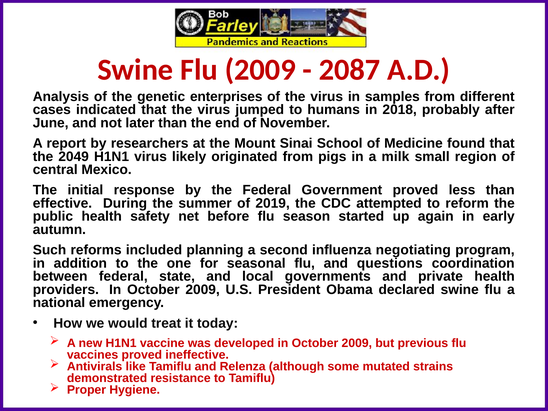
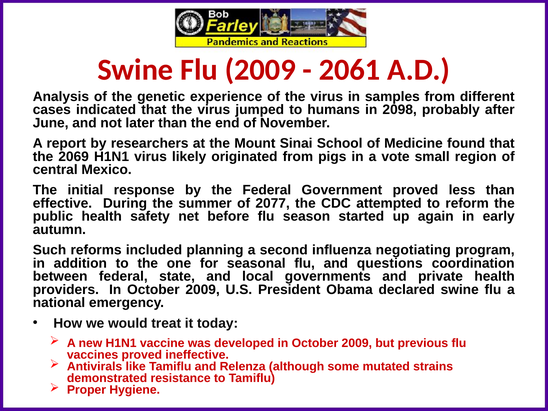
2087: 2087 -> 2061
enterprises: enterprises -> experience
2018: 2018 -> 2098
2049: 2049 -> 2069
milk: milk -> vote
2019: 2019 -> 2077
